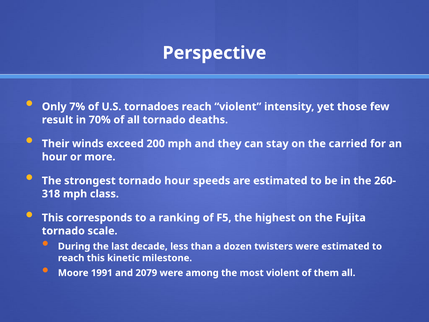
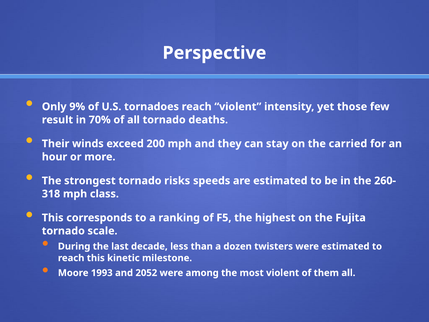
7%: 7% -> 9%
tornado hour: hour -> risks
1991: 1991 -> 1993
2079: 2079 -> 2052
